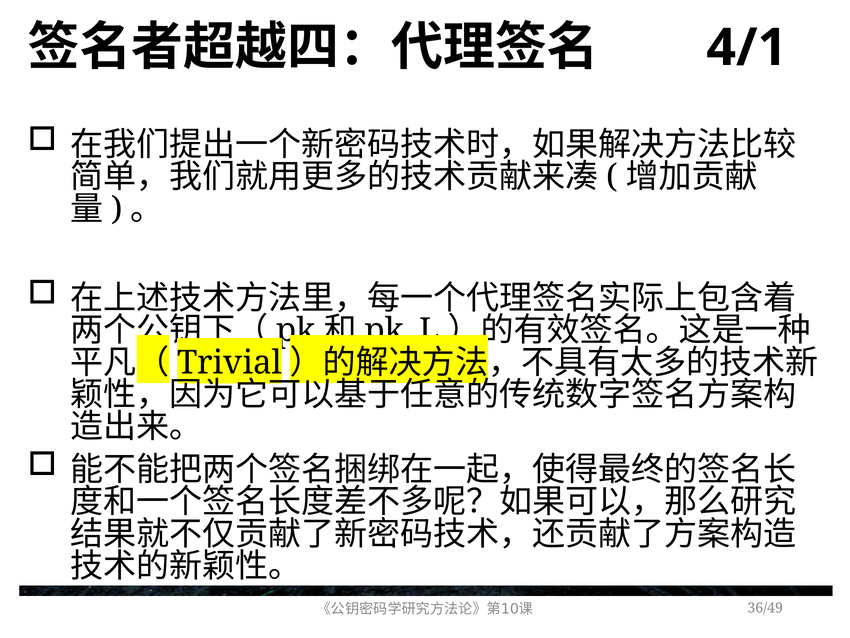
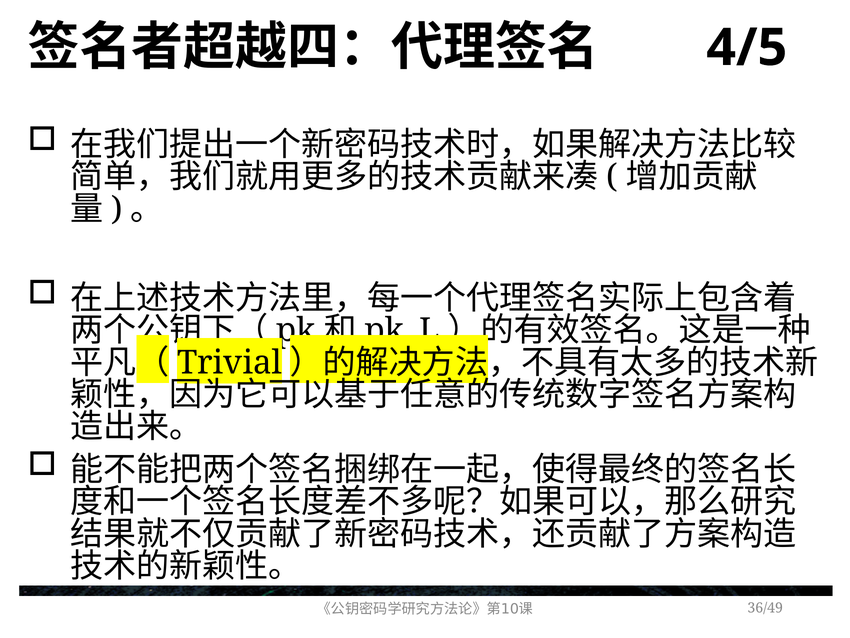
4/1: 4/1 -> 4/5
